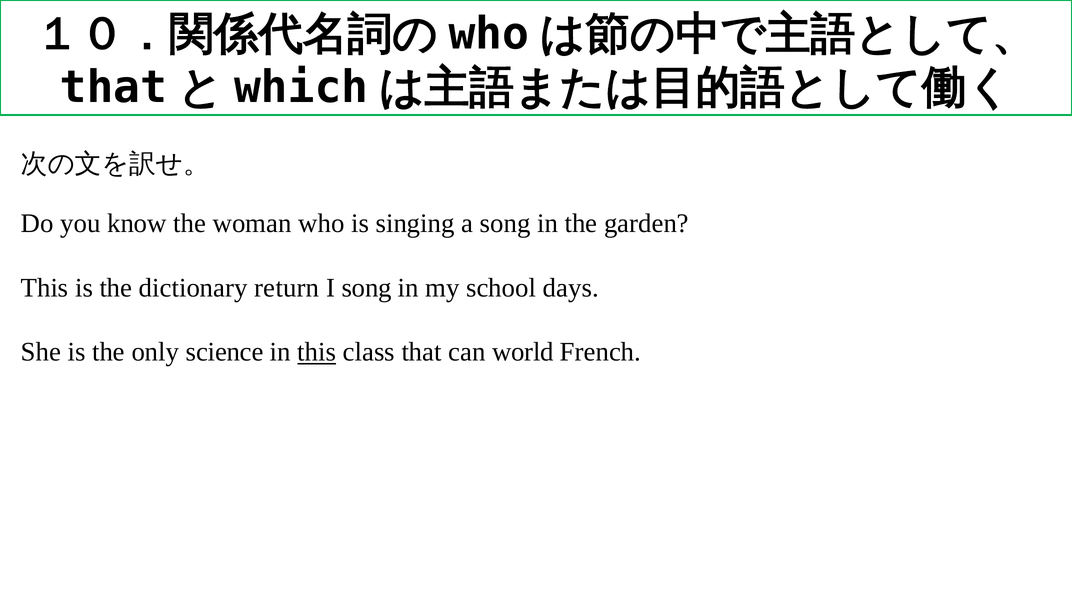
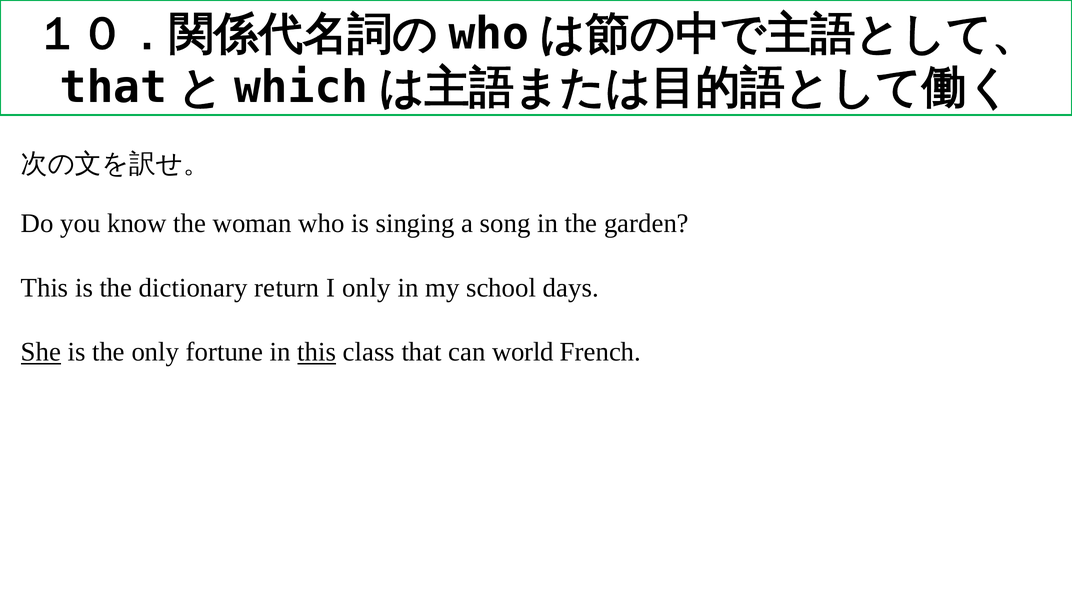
I song: song -> only
She underline: none -> present
science: science -> fortune
